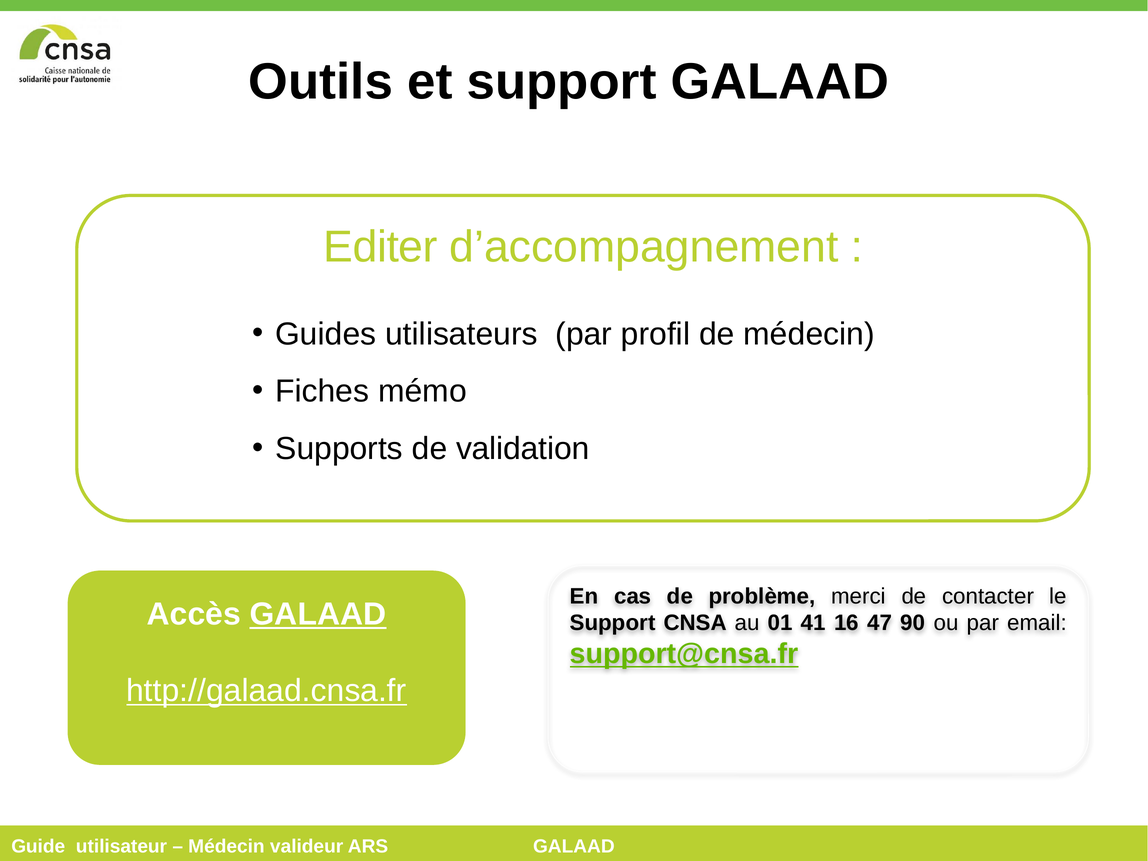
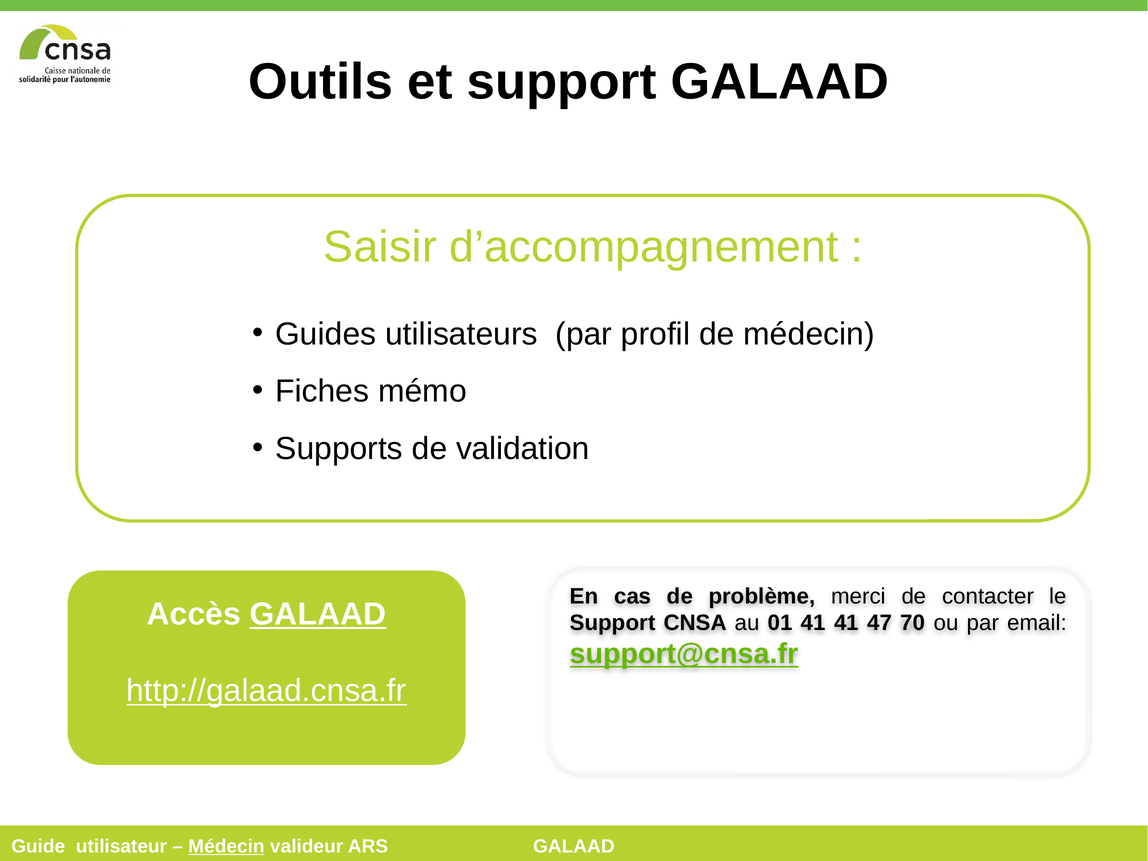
Editer: Editer -> Saisir
41 16: 16 -> 41
90: 90 -> 70
Médecin at (226, 846) underline: none -> present
